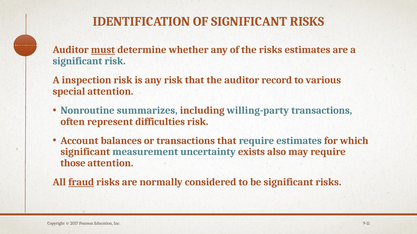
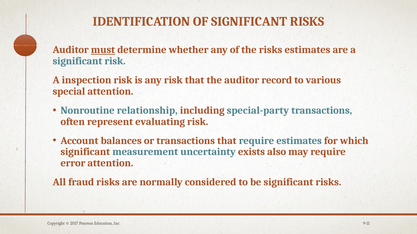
summarizes: summarizes -> relationship
willing-party: willing-party -> special-party
difficulties: difficulties -> evaluating
those: those -> error
fraud underline: present -> none
